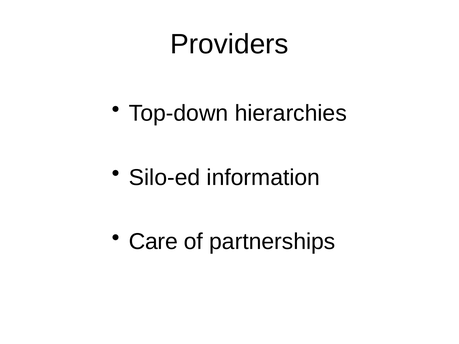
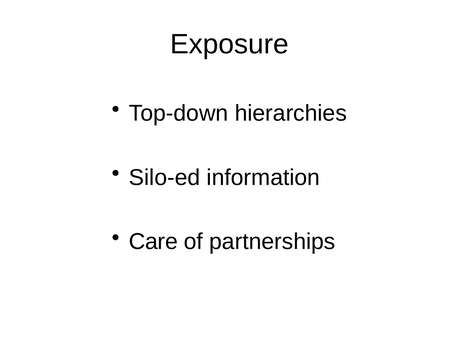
Providers: Providers -> Exposure
